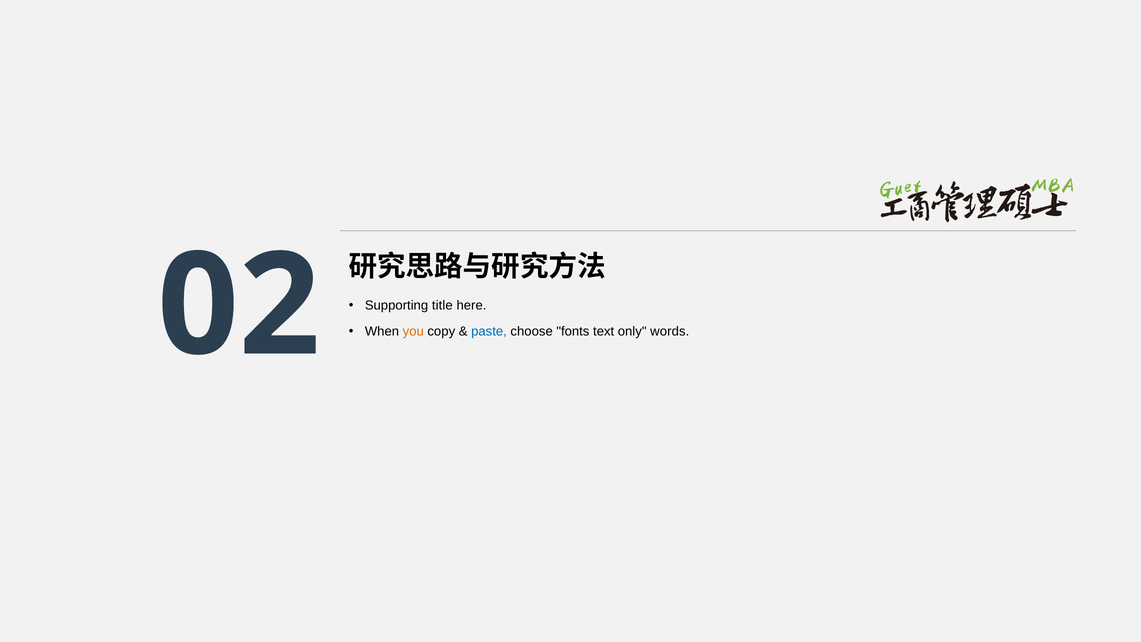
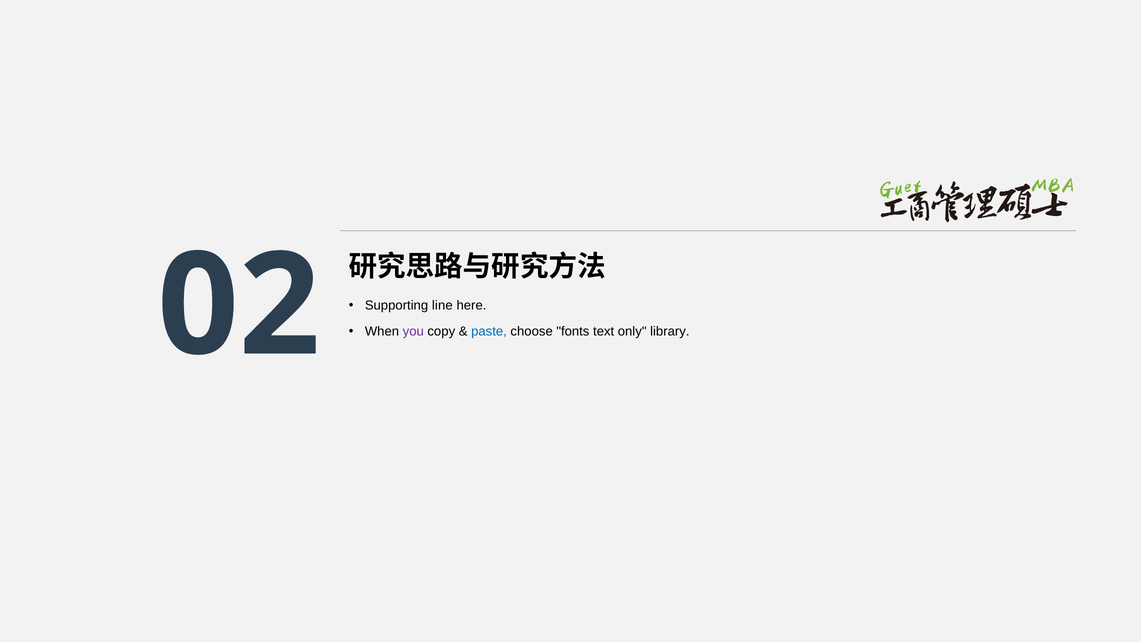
title: title -> line
you colour: orange -> purple
words: words -> library
